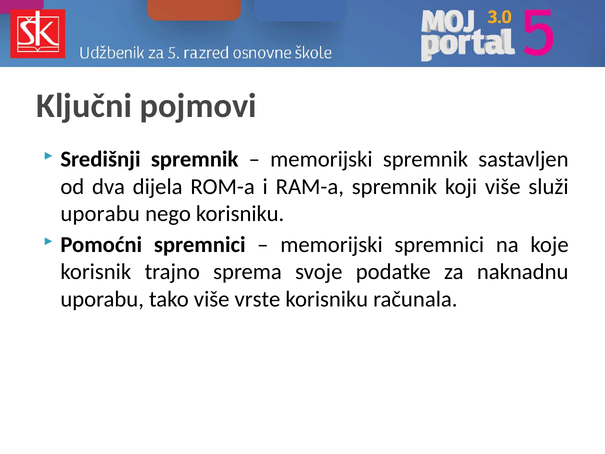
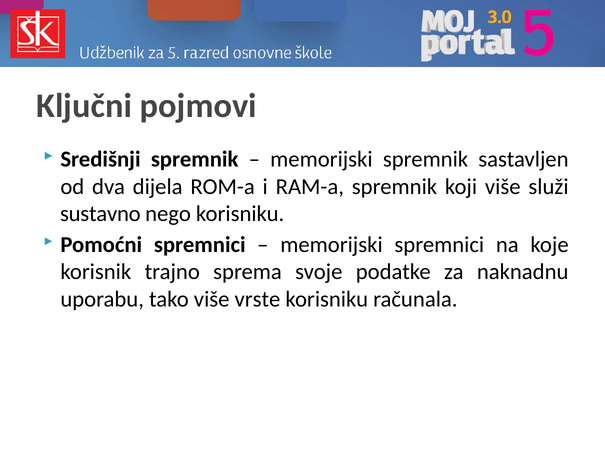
uporabu at (100, 214): uporabu -> sustavno
